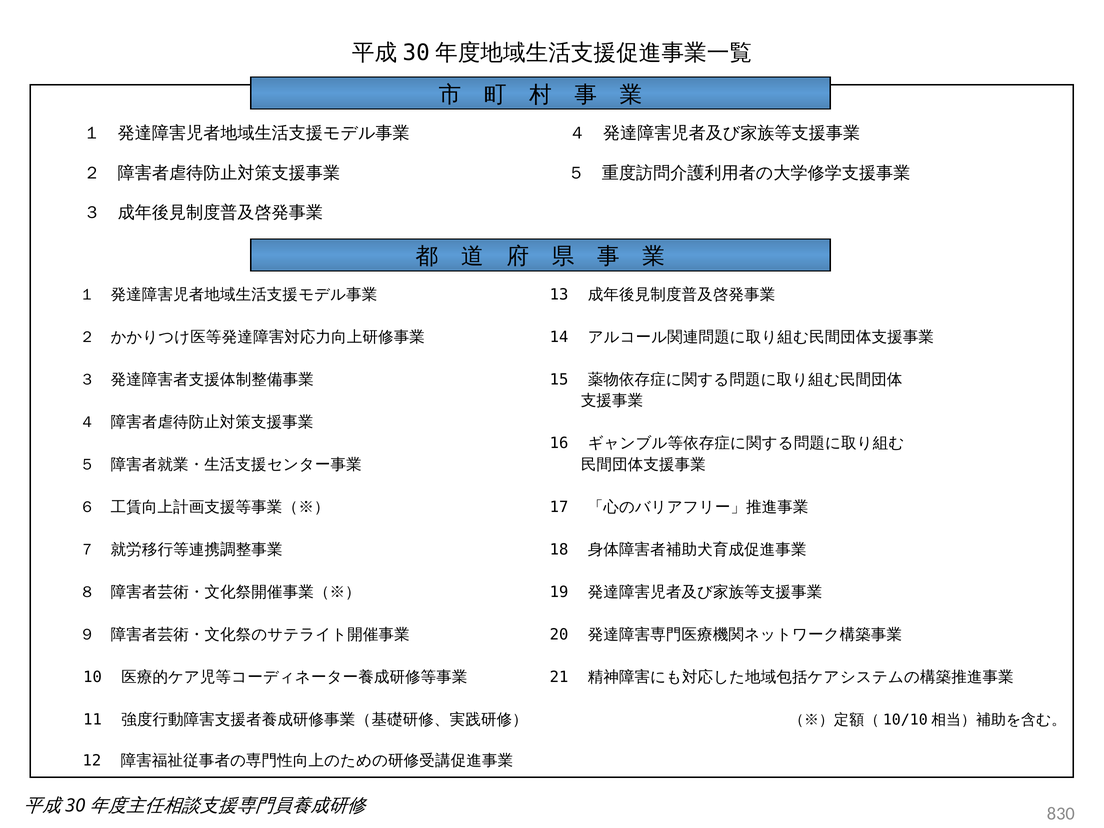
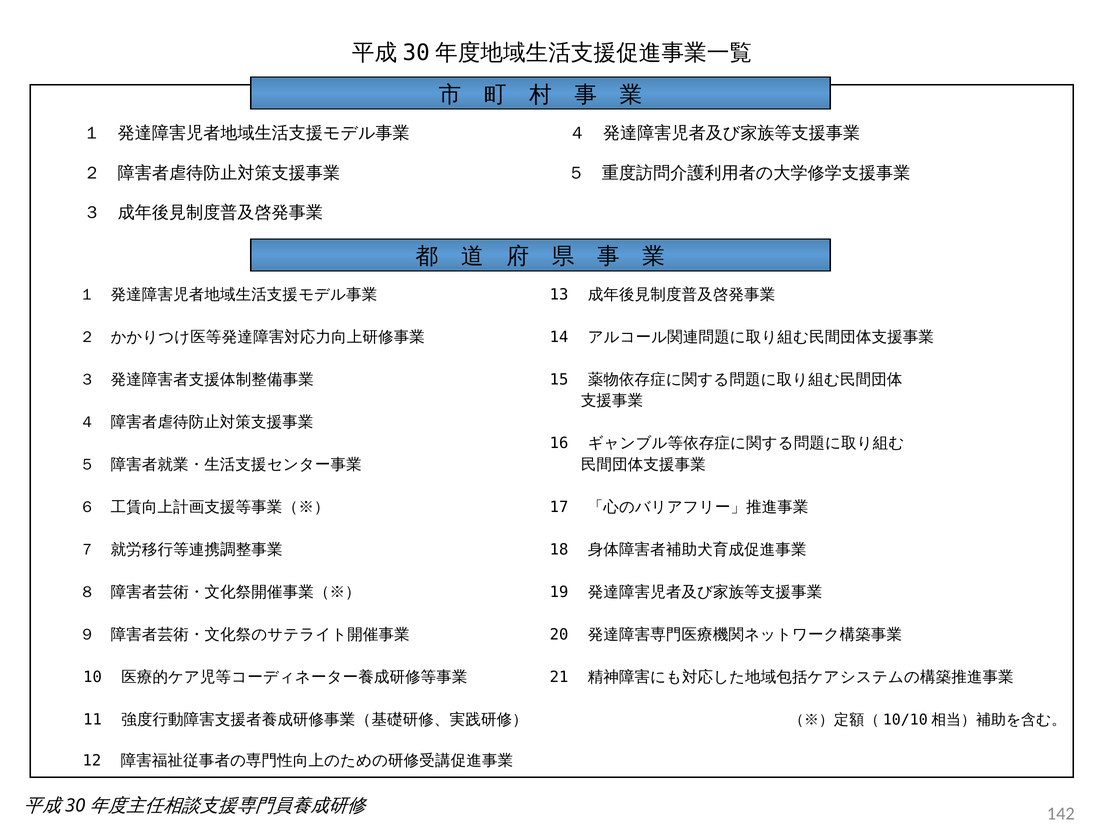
830: 830 -> 142
